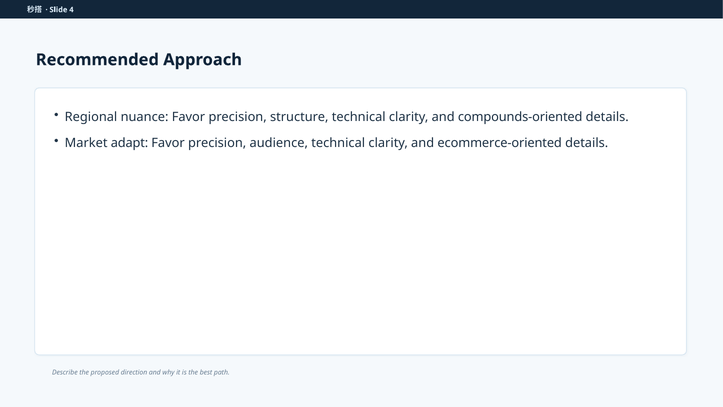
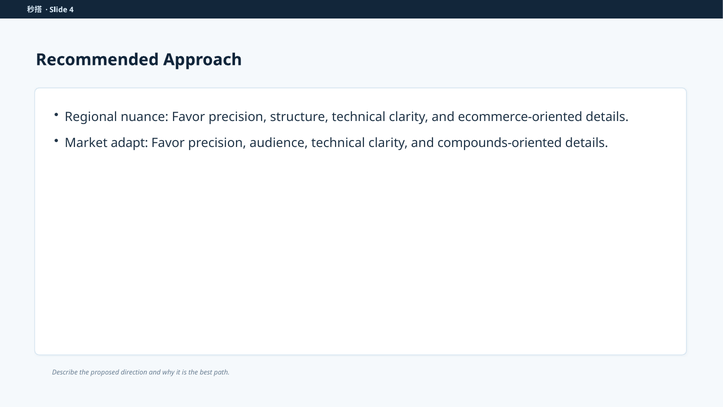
compounds-oriented: compounds-oriented -> ecommerce-oriented
ecommerce-oriented: ecommerce-oriented -> compounds-oriented
